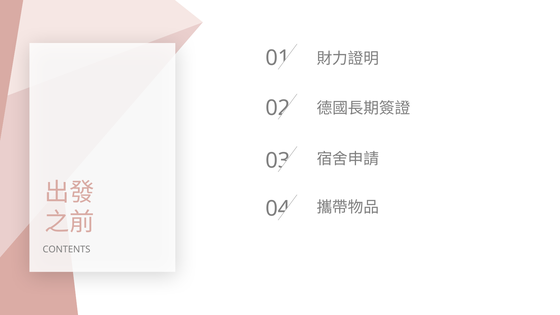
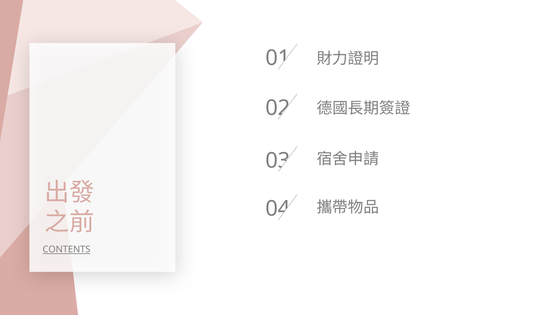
CONTENTS underline: none -> present
